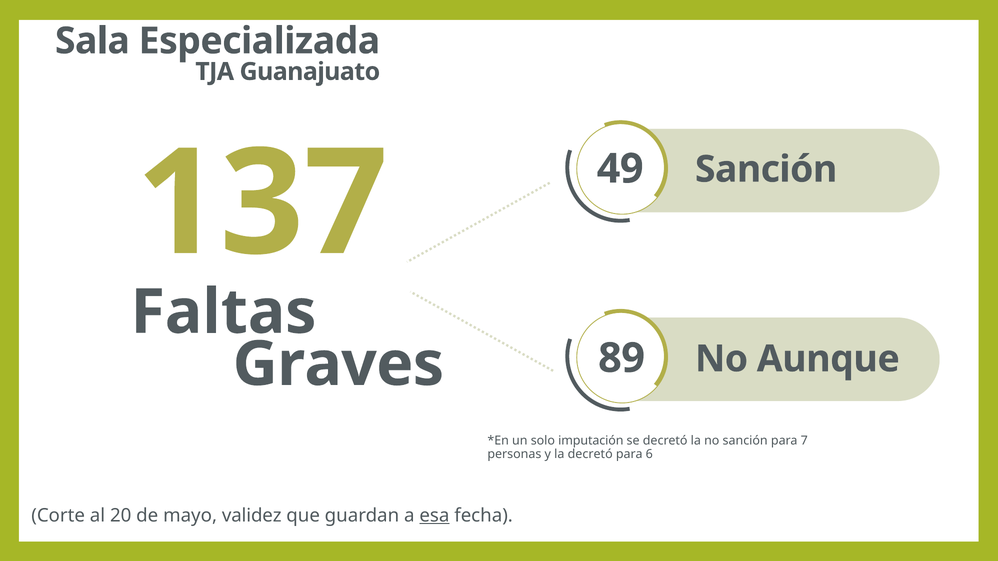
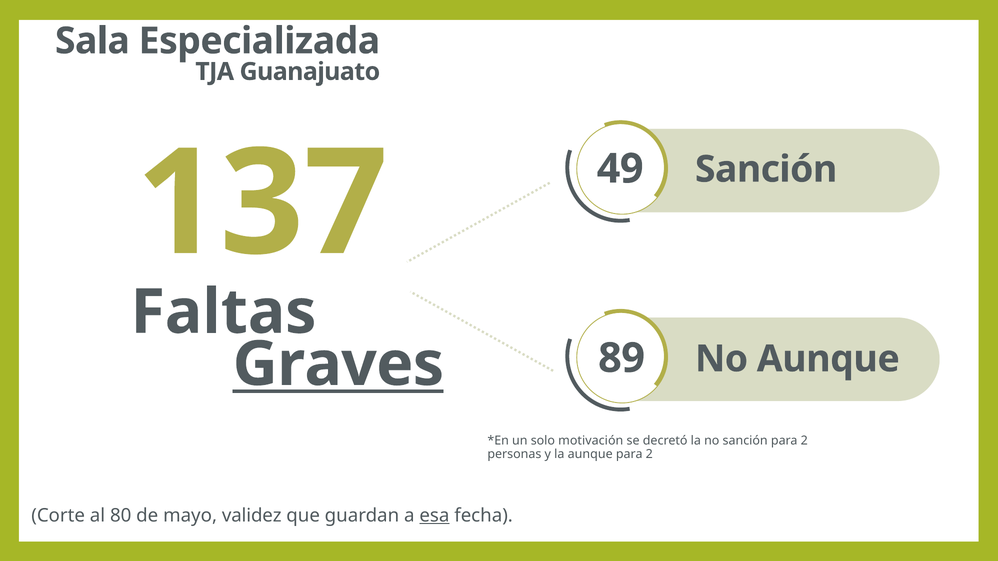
Graves underline: none -> present
imputación: imputación -> motivación
sanción para 7: 7 -> 2
la decretó: decretó -> aunque
6 at (649, 454): 6 -> 2
20: 20 -> 80
